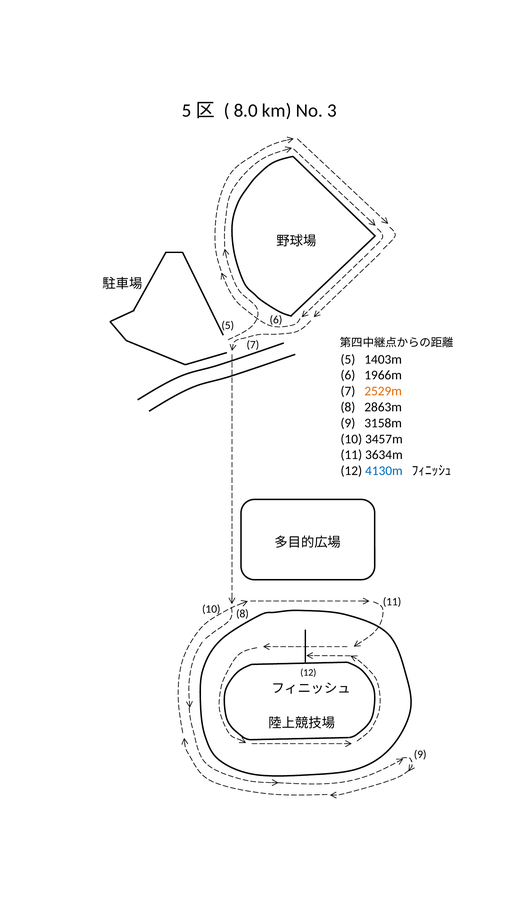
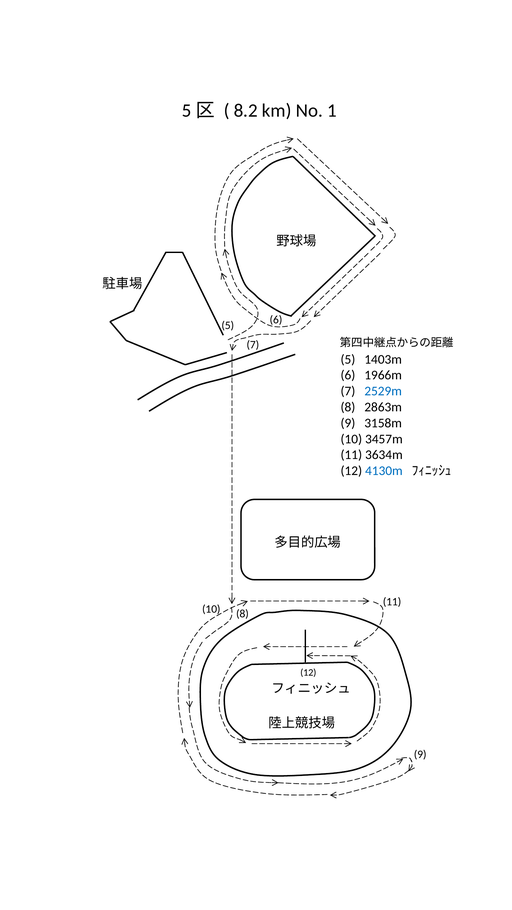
8.0: 8.0 -> 8.2
3: 3 -> 1
2529m colour: orange -> blue
